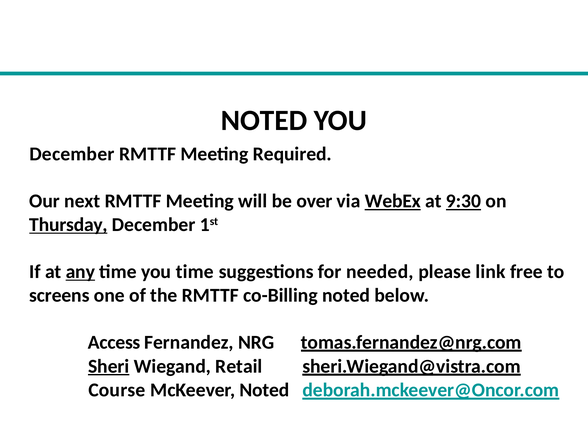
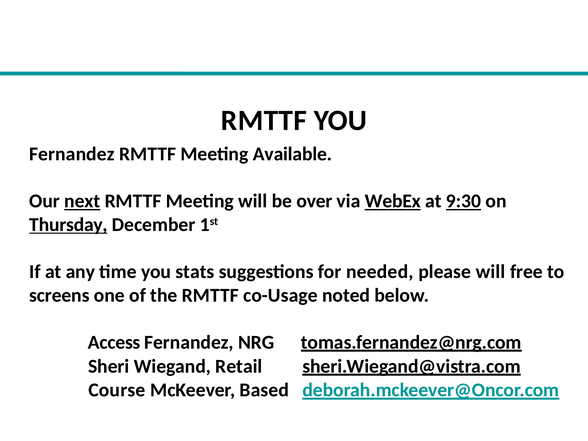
NOTED at (264, 121): NOTED -> RMTTF
December at (72, 154): December -> Fernandez
Required: Required -> Available
next underline: none -> present
any underline: present -> none
you time: time -> stats
please link: link -> will
co-Billing: co-Billing -> co-Usage
Sheri underline: present -> none
McKeever Noted: Noted -> Based
